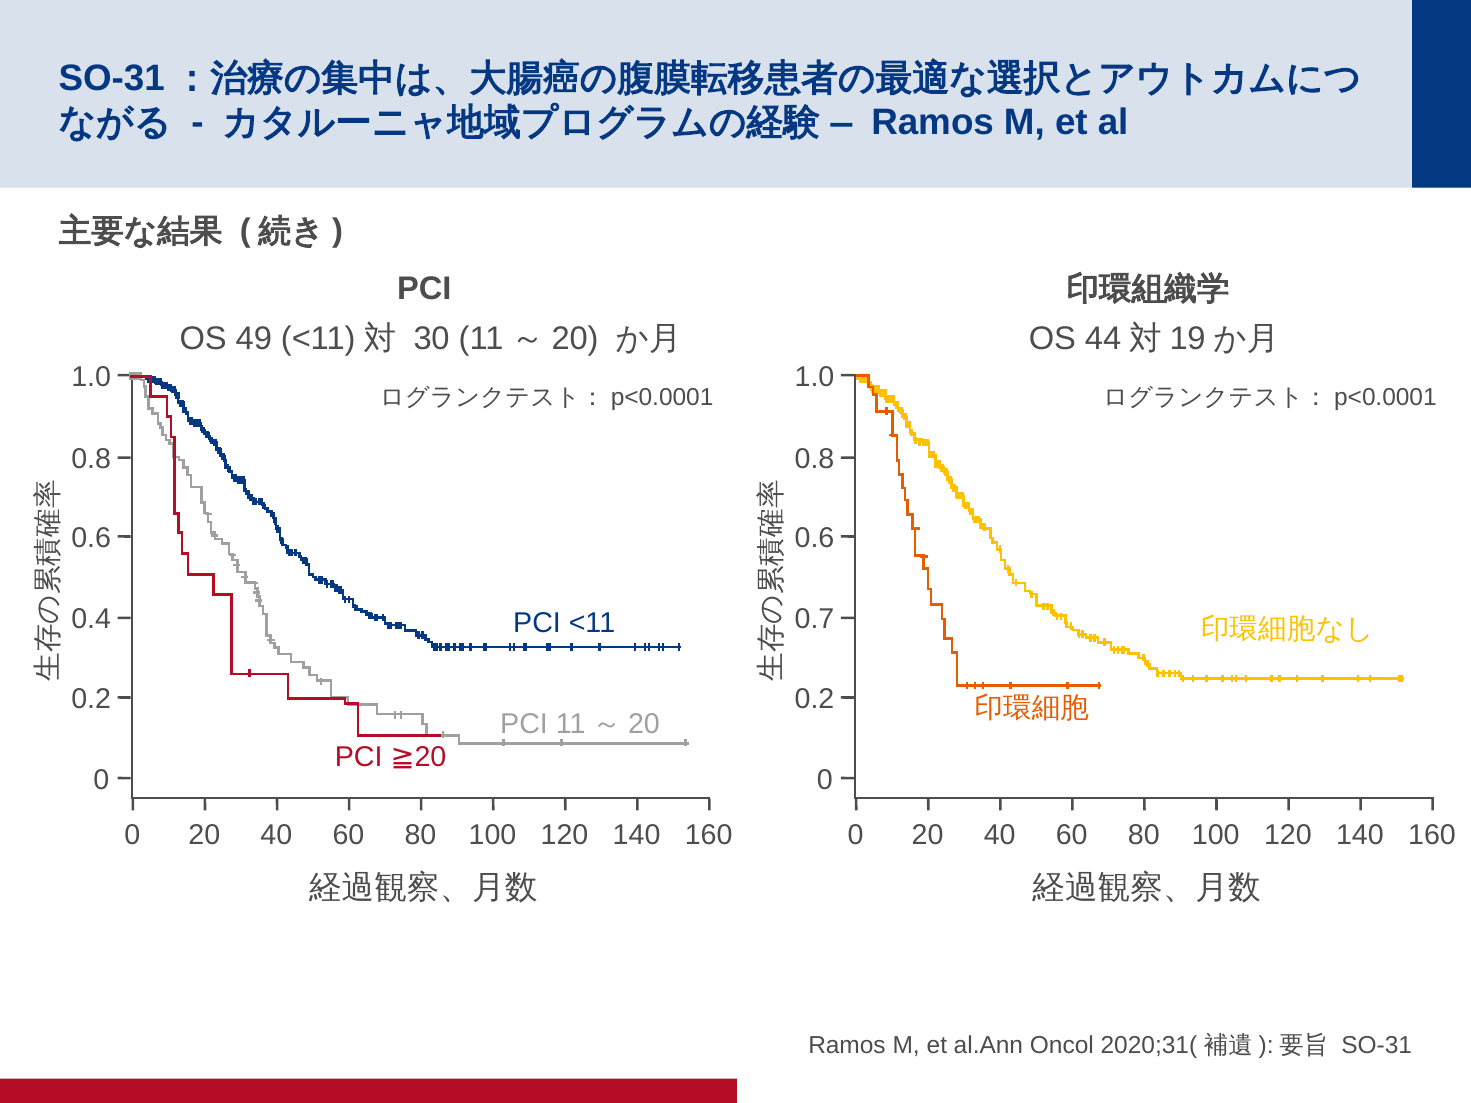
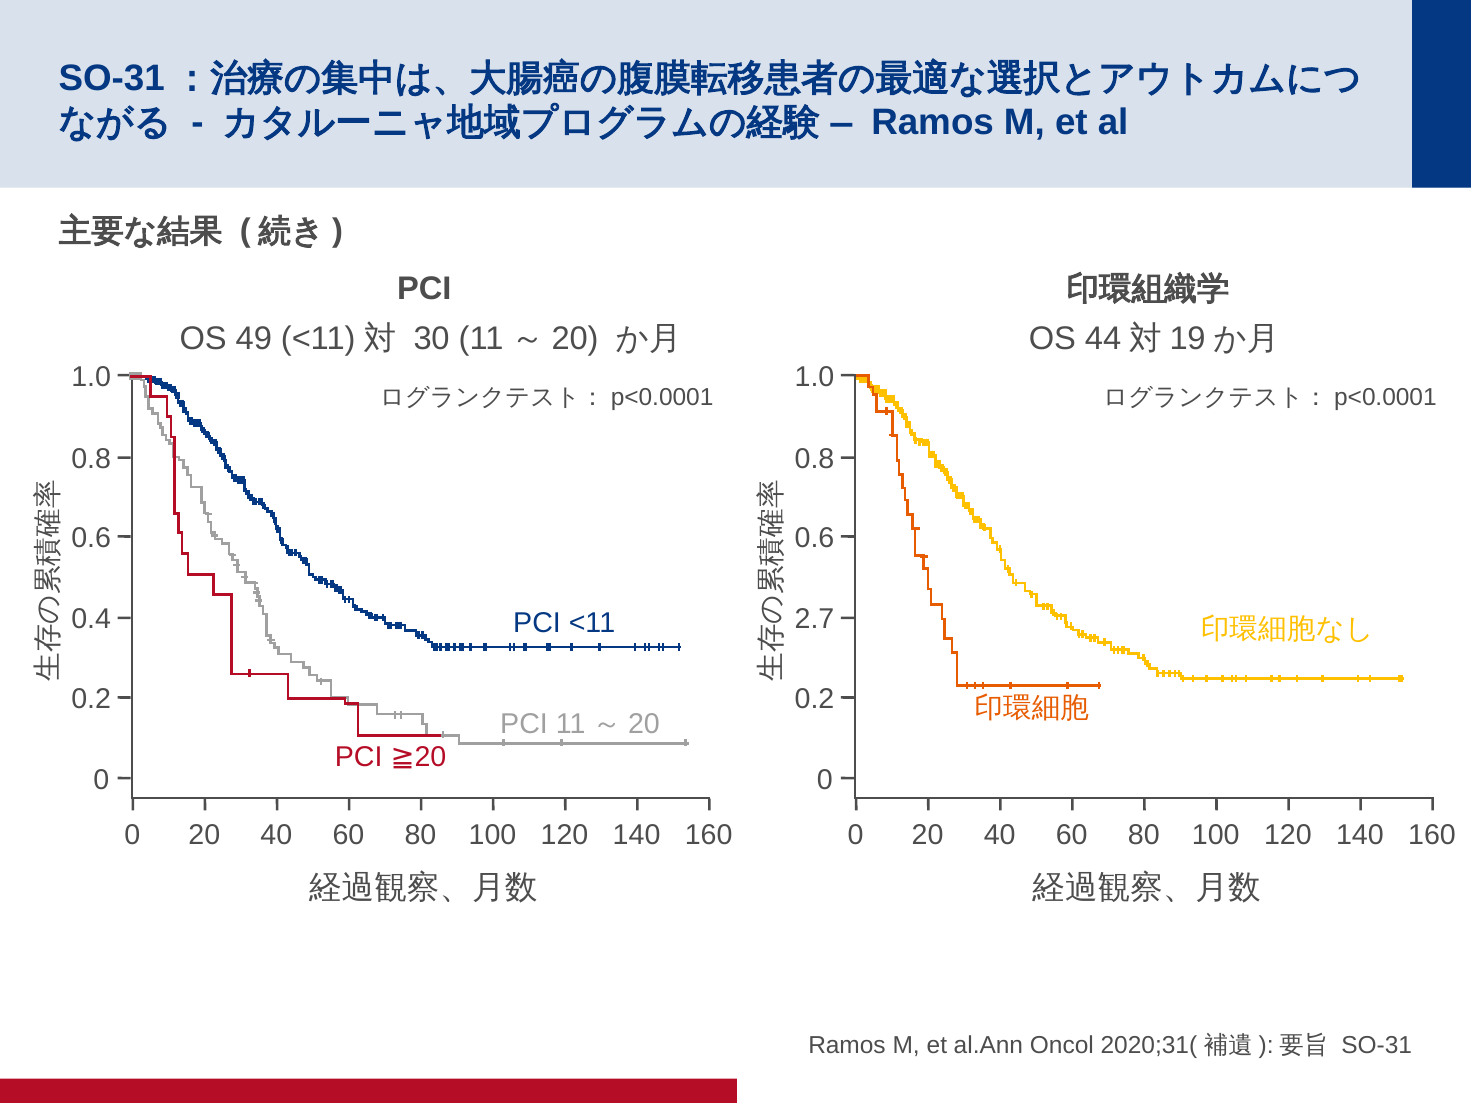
0.7: 0.7 -> 2.7
